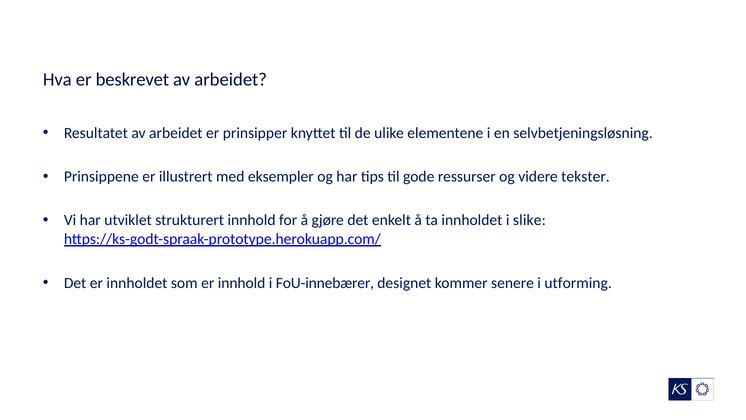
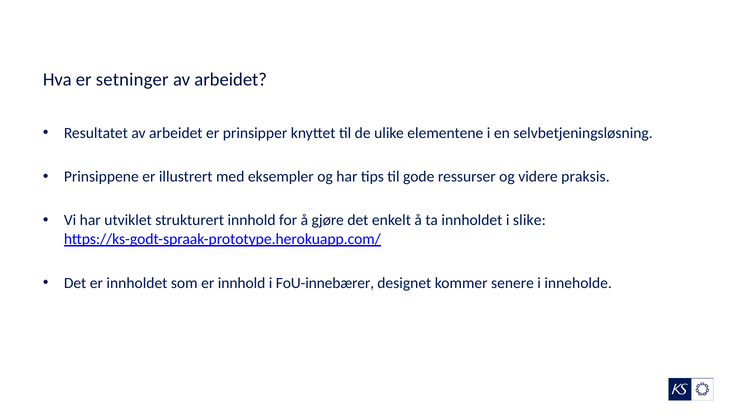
beskrevet: beskrevet -> setninger
tekster: tekster -> praksis
utforming: utforming -> inneholde
